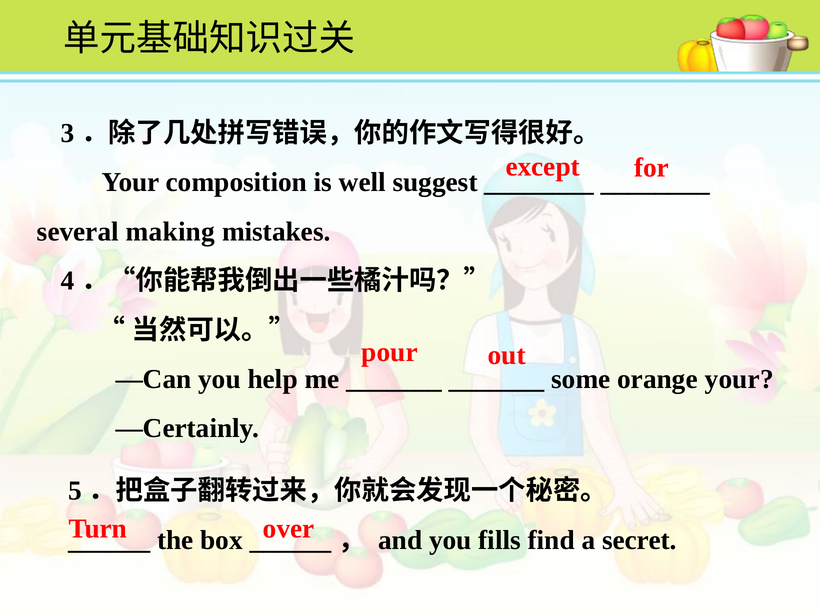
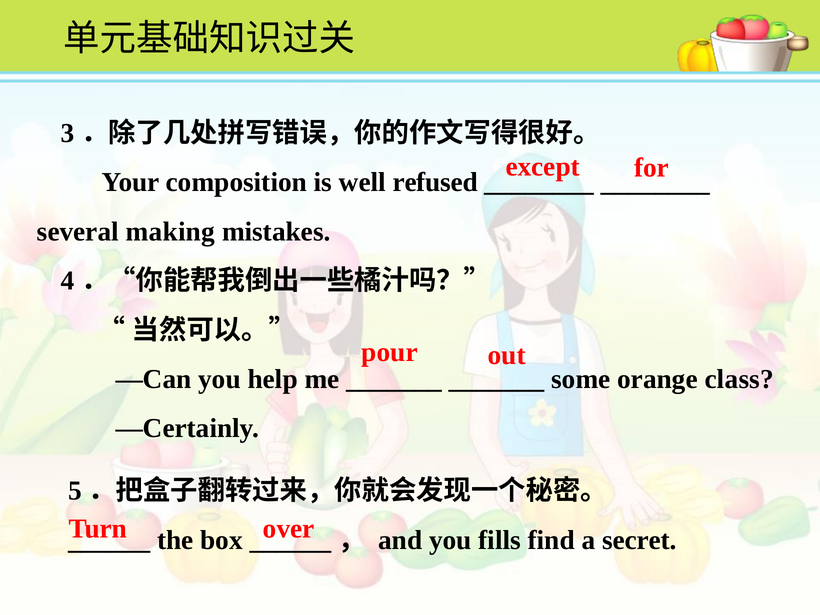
suggest: suggest -> refused
orange your: your -> class
